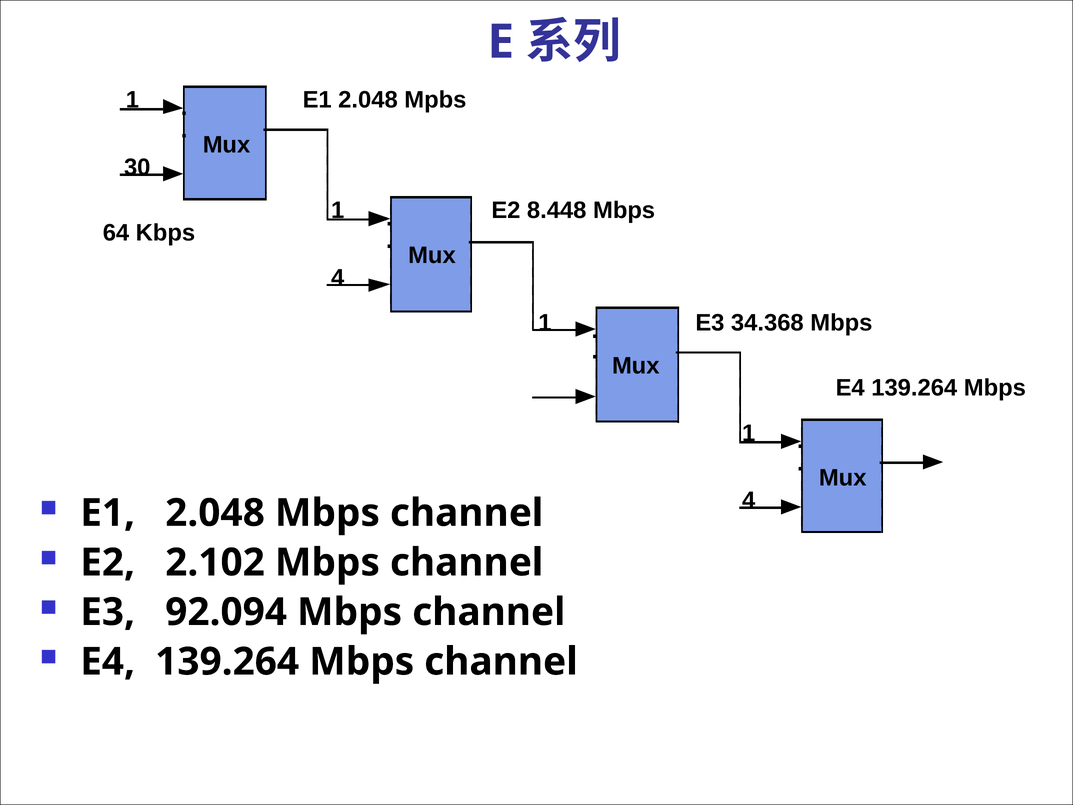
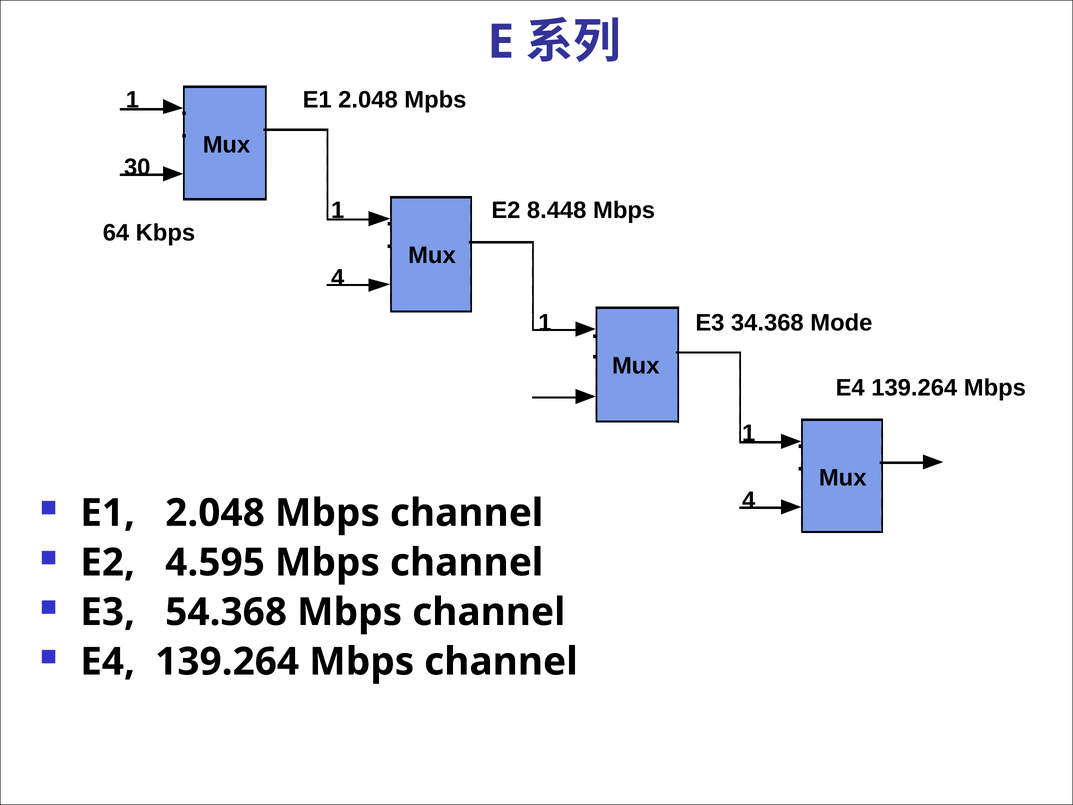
34.368 Mbps: Mbps -> Mode
2.102: 2.102 -> 4.595
92.094: 92.094 -> 54.368
